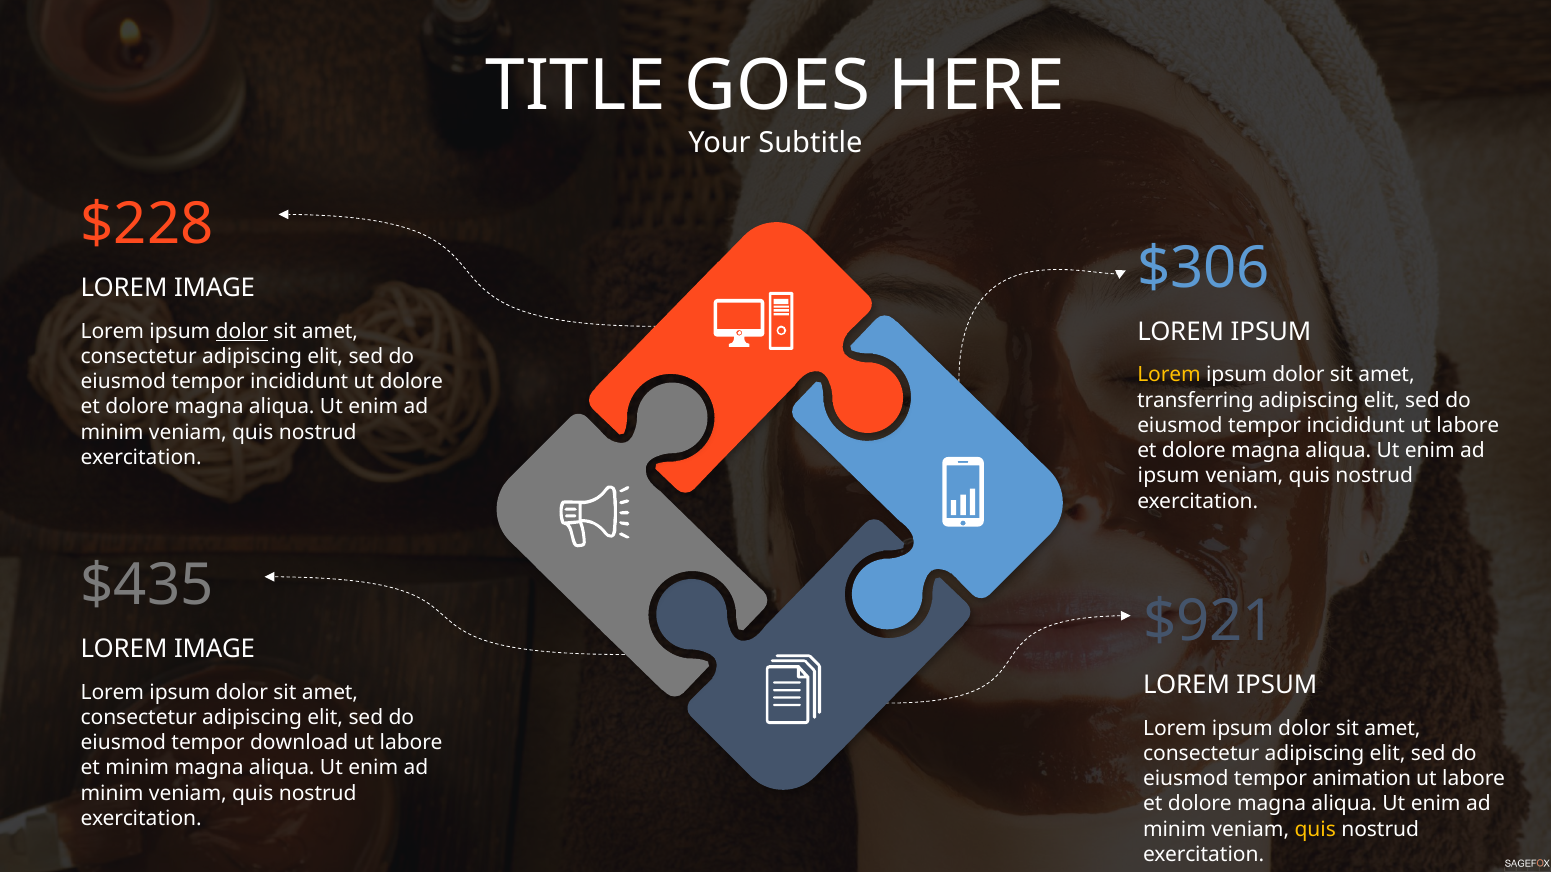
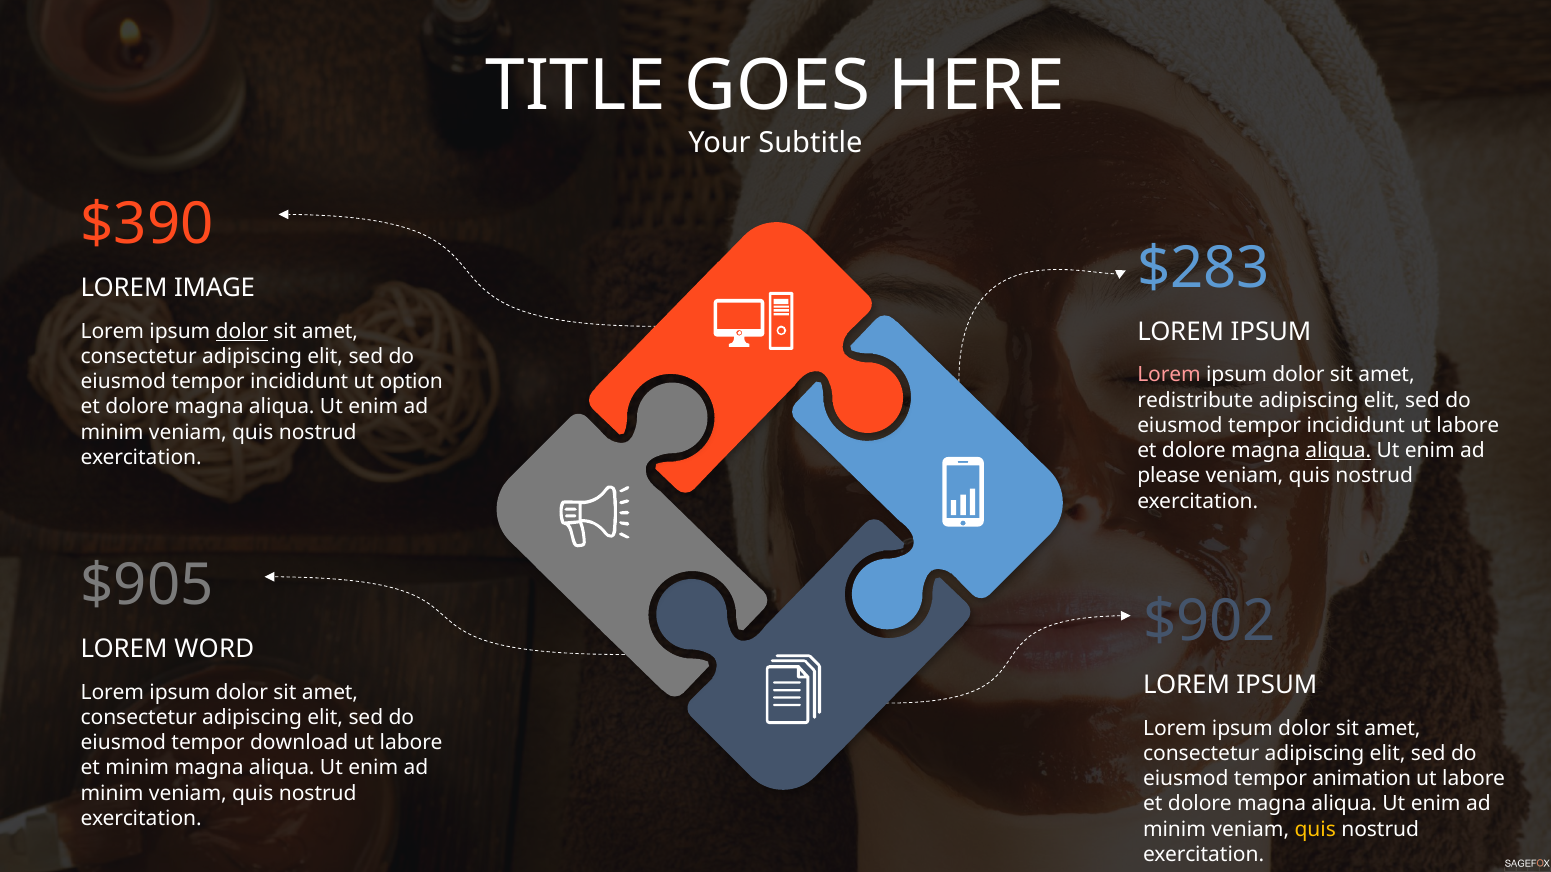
$228: $228 -> $390
$306: $306 -> $283
Lorem at (1169, 375) colour: yellow -> pink
ut dolore: dolore -> option
transferring: transferring -> redistribute
aliqua at (1338, 451) underline: none -> present
ipsum at (1169, 476): ipsum -> please
$435: $435 -> $905
$921: $921 -> $902
IMAGE at (215, 649): IMAGE -> WORD
